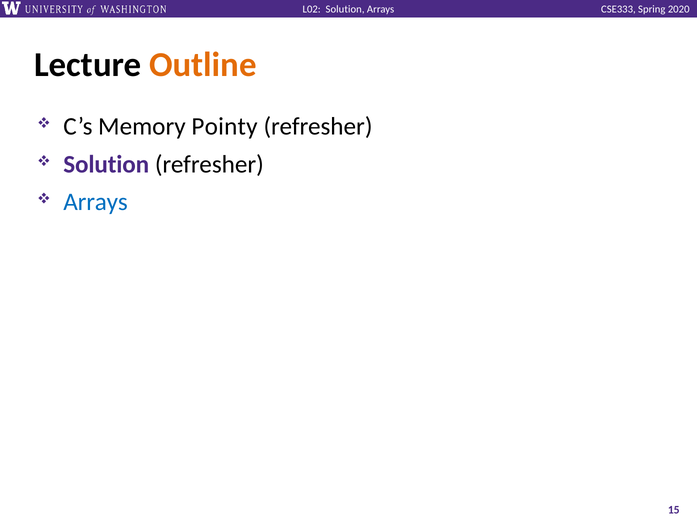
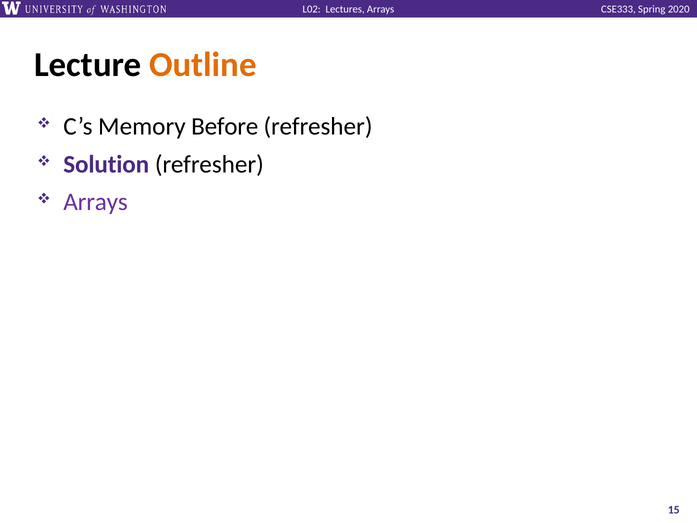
Solution at (345, 9): Solution -> Lectures
Pointy: Pointy -> Before
Arrays at (96, 202) colour: blue -> purple
